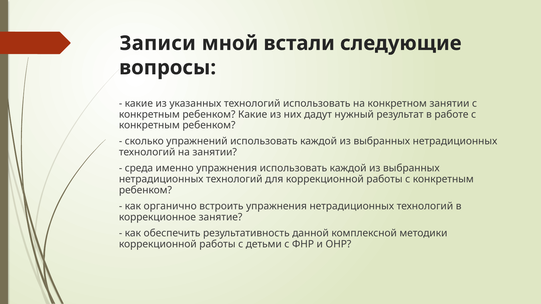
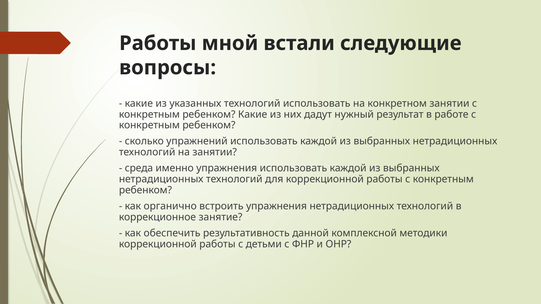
Записи at (158, 43): Записи -> Работы
